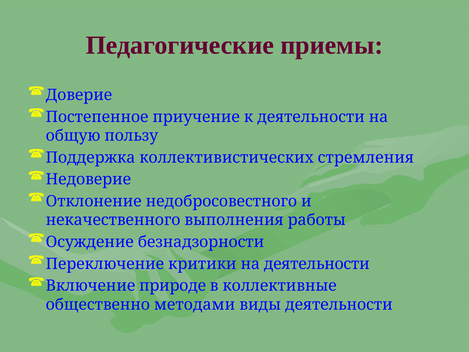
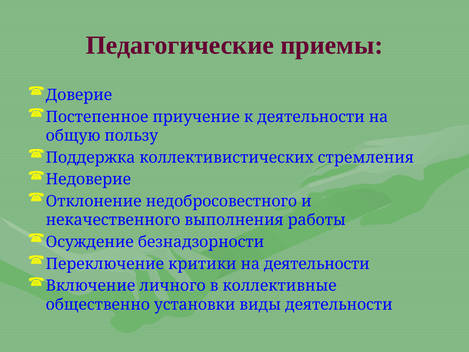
природе: природе -> личного
методами: методами -> установки
